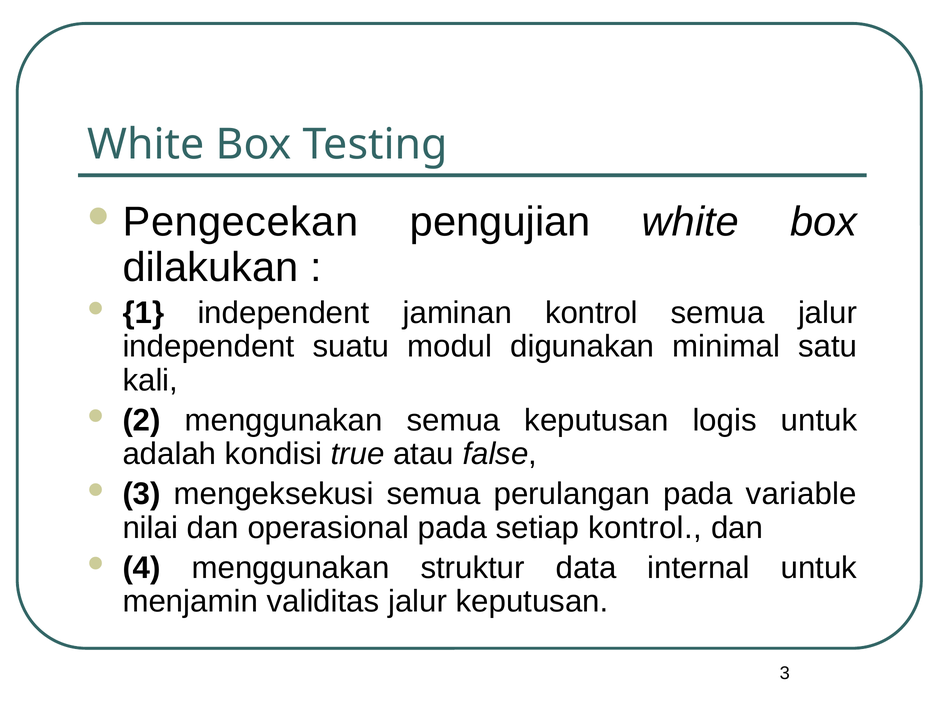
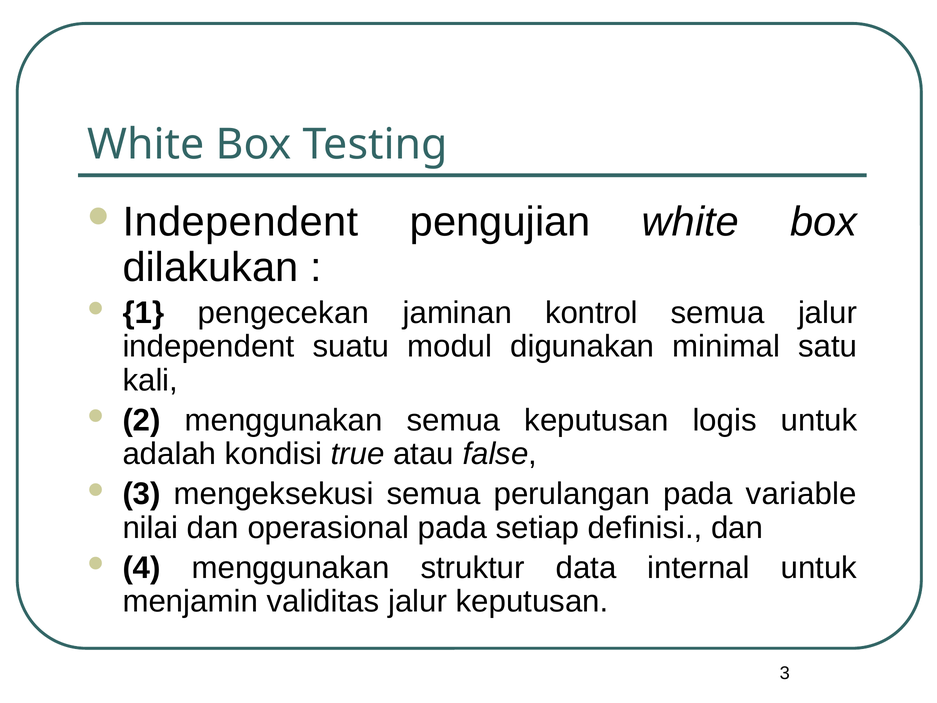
Pengecekan at (241, 222): Pengecekan -> Independent
1 independent: independent -> pengecekan
setiap kontrol: kontrol -> definisi
